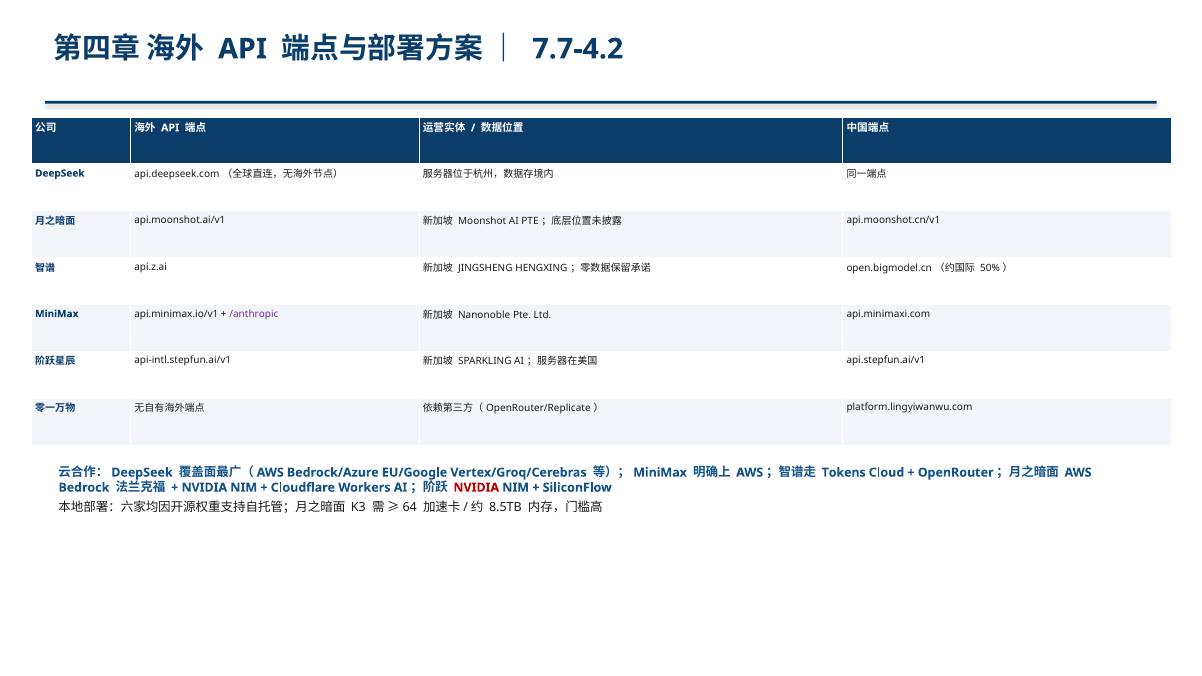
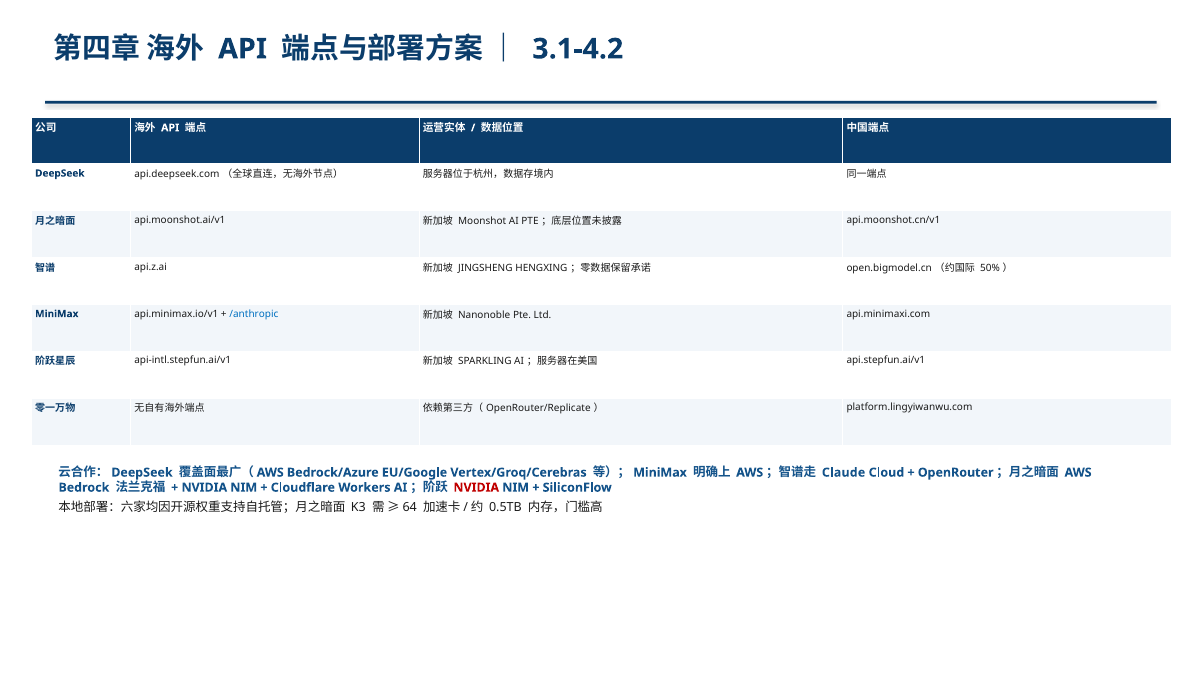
7.7-4.2: 7.7-4.2 -> 3.1-4.2
/anthropic colour: purple -> blue
Tokens: Tokens -> Claude
8.5TB: 8.5TB -> 0.5TB
